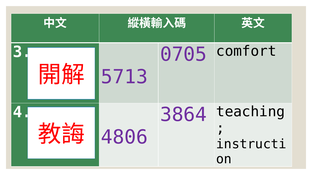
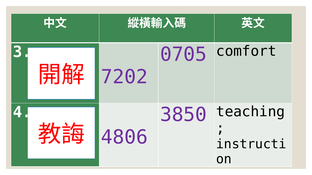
5713: 5713 -> 7202
3864: 3864 -> 3850
